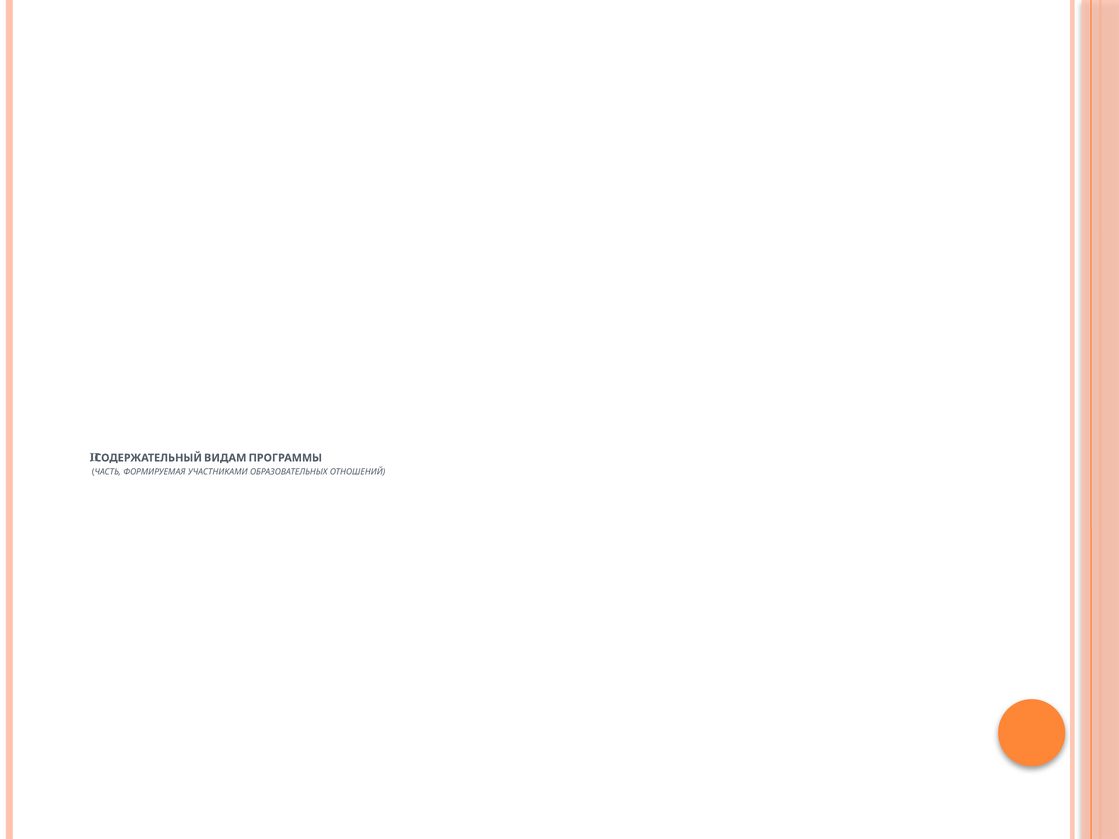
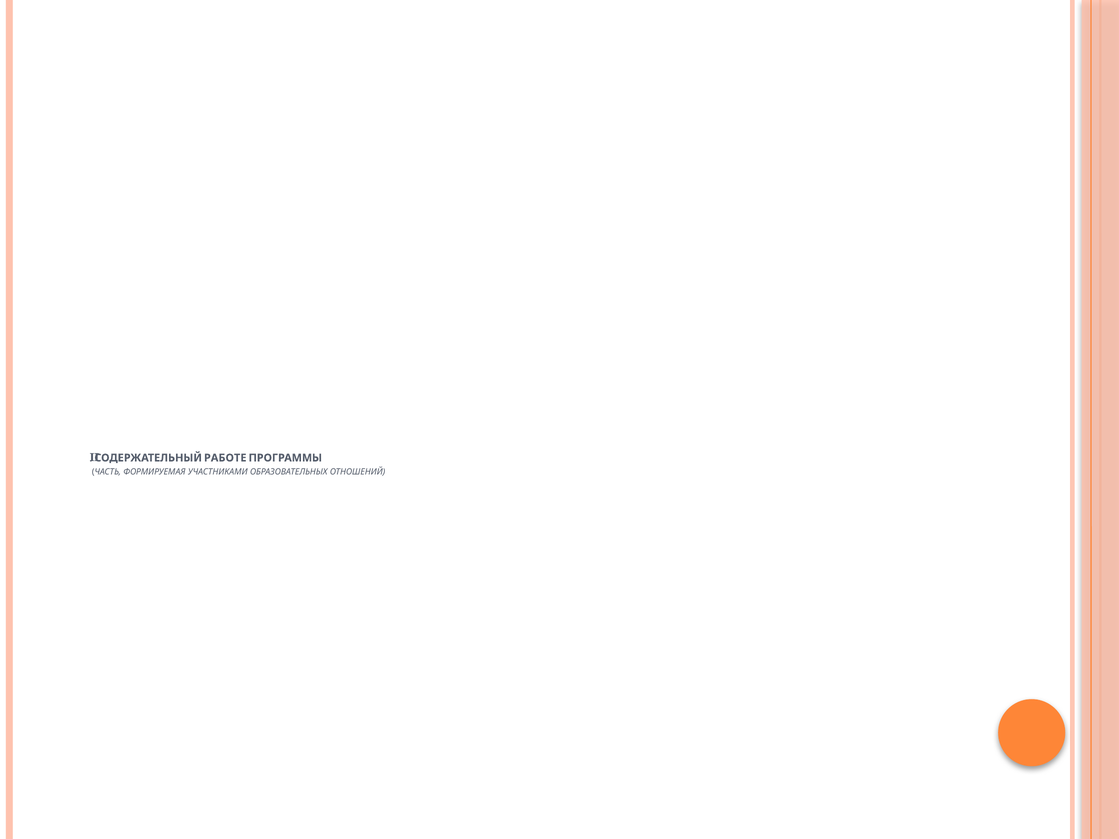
ВИДАМ: ВИДАМ -> РАБОТЕ
